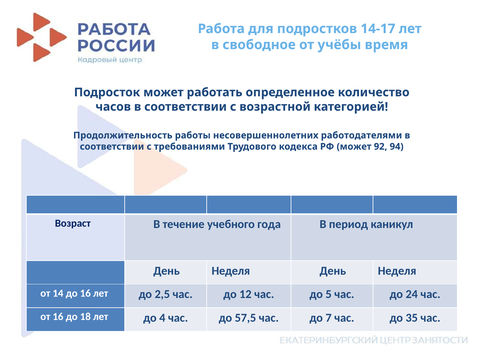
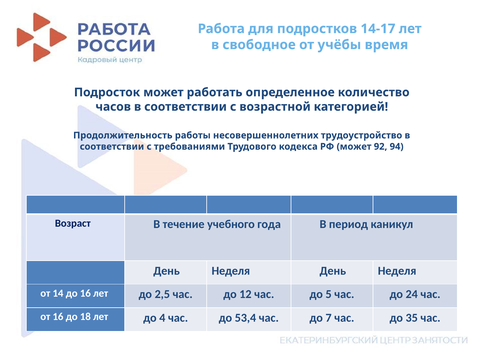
работодателями: работодателями -> трудоустройство
57,5: 57,5 -> 53,4
